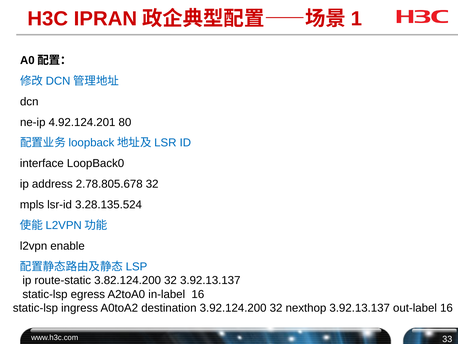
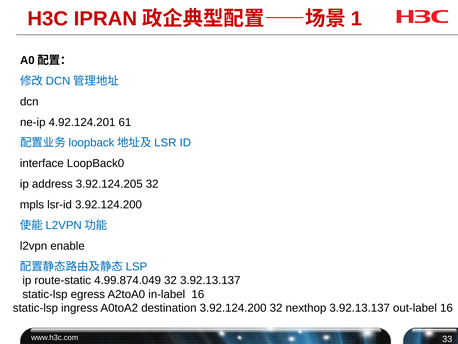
80: 80 -> 61
2.78.805.678: 2.78.805.678 -> 3.92.124.205
lsr-id 3.28.135.524: 3.28.135.524 -> 3.92.124.200
3.82.124.200: 3.82.124.200 -> 4.99.874.049
